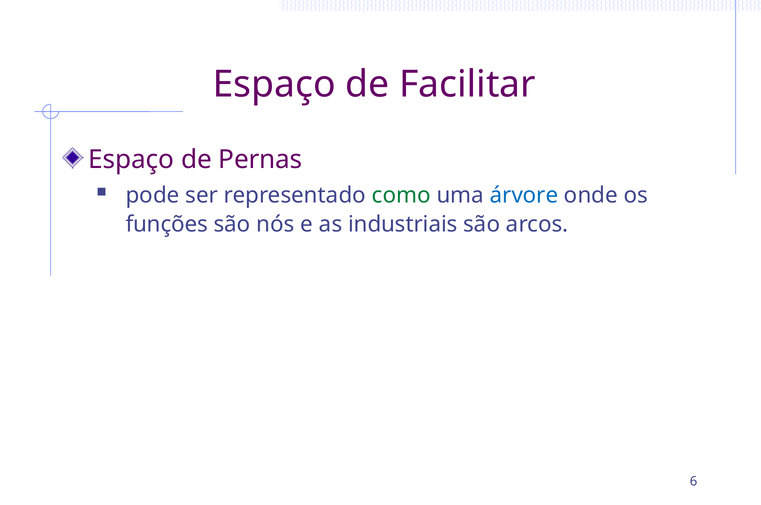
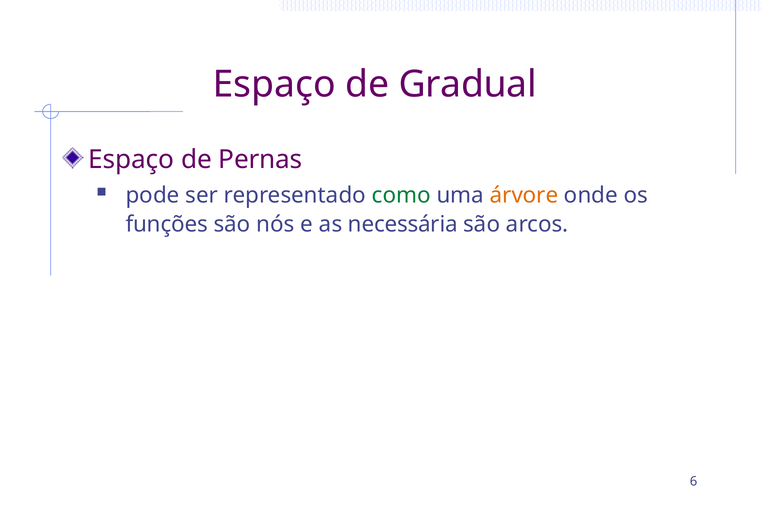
Facilitar: Facilitar -> Gradual
árvore colour: blue -> orange
industriais: industriais -> necessária
